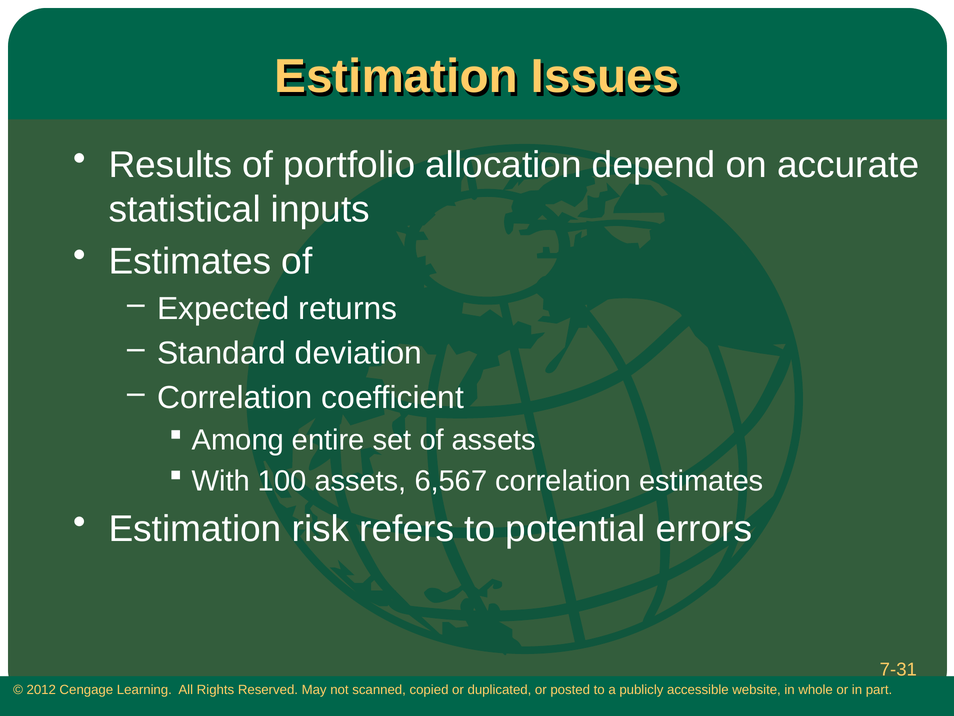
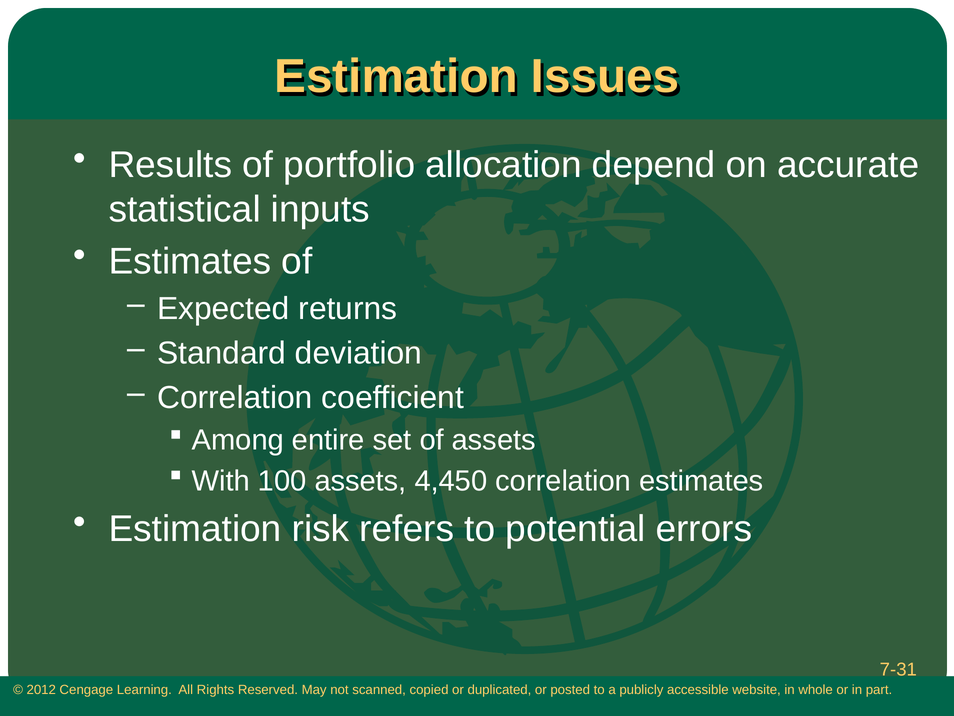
6,567: 6,567 -> 4,450
